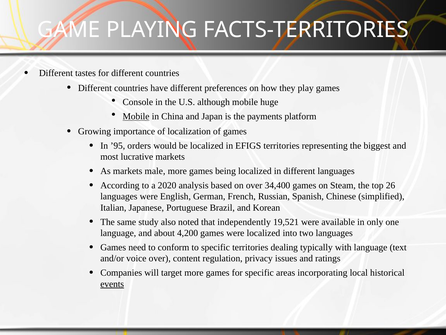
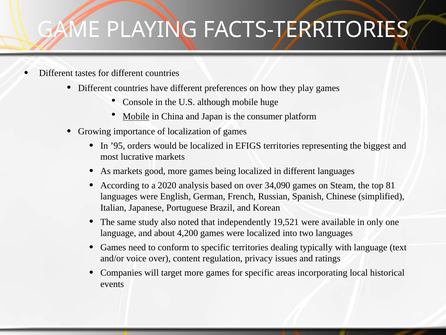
payments: payments -> consumer
male: male -> good
34,400: 34,400 -> 34,090
26: 26 -> 81
events underline: present -> none
